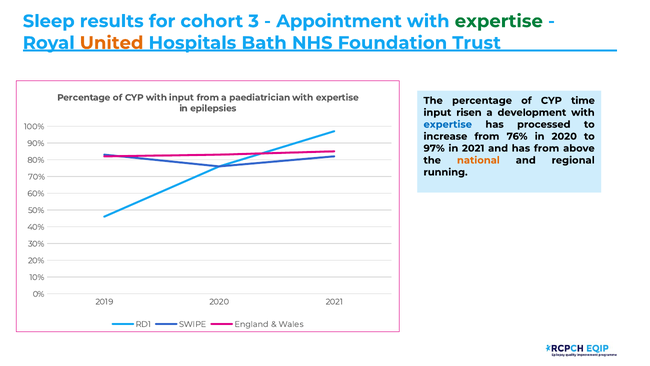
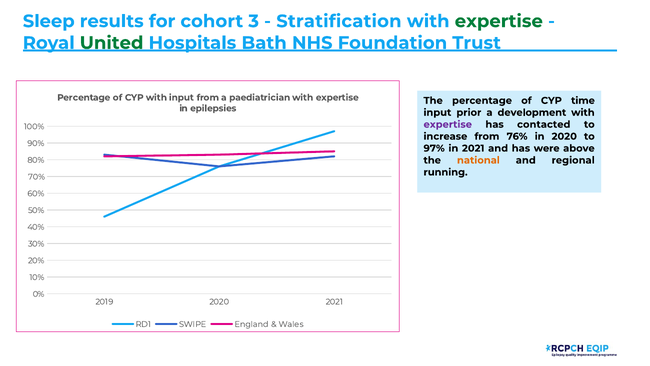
Appointment: Appointment -> Stratification
United colour: orange -> green
risen: risen -> prior
expertise at (448, 124) colour: blue -> purple
processed: processed -> contacted
has from: from -> were
